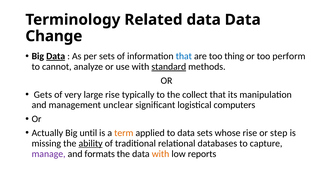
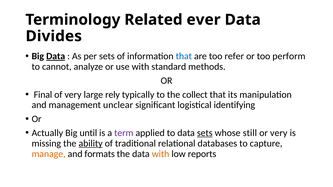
Related data: data -> ever
Change: Change -> Divides
thing: thing -> refer
standard underline: present -> none
Gets: Gets -> Final
large rise: rise -> rely
computers: computers -> identifying
term colour: orange -> purple
sets at (205, 133) underline: none -> present
whose rise: rise -> still
or step: step -> very
manage colour: purple -> orange
